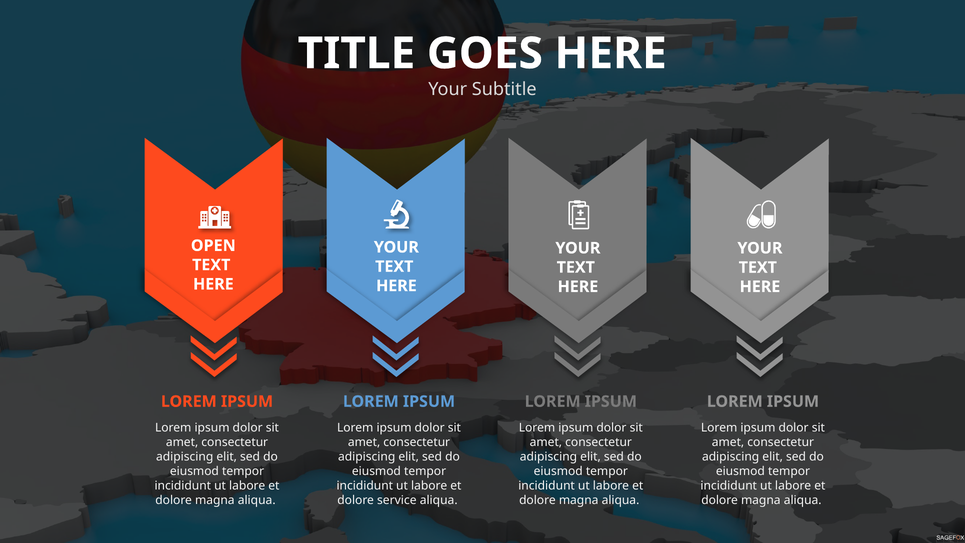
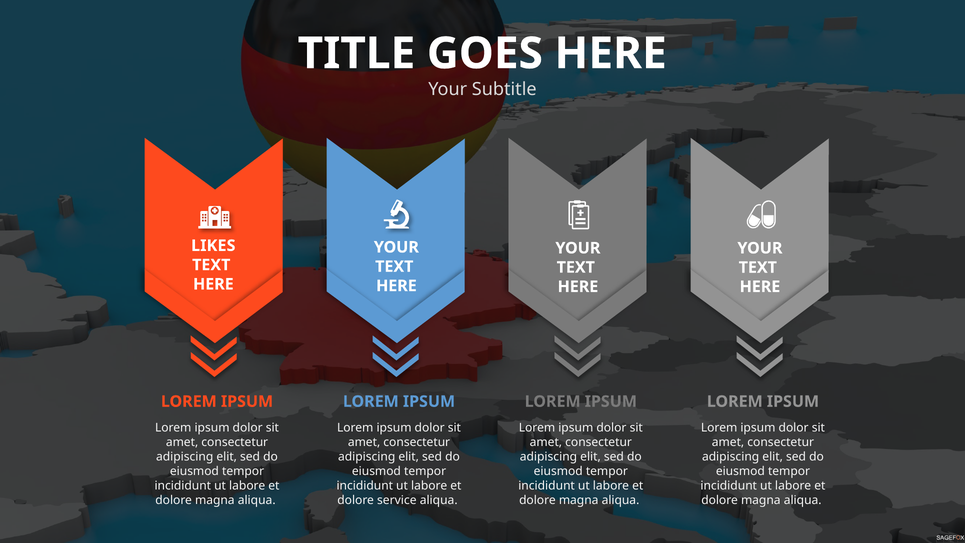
OPEN: OPEN -> LIKES
